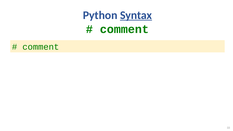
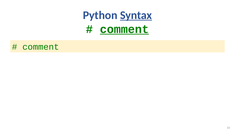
comment at (124, 29) underline: none -> present
